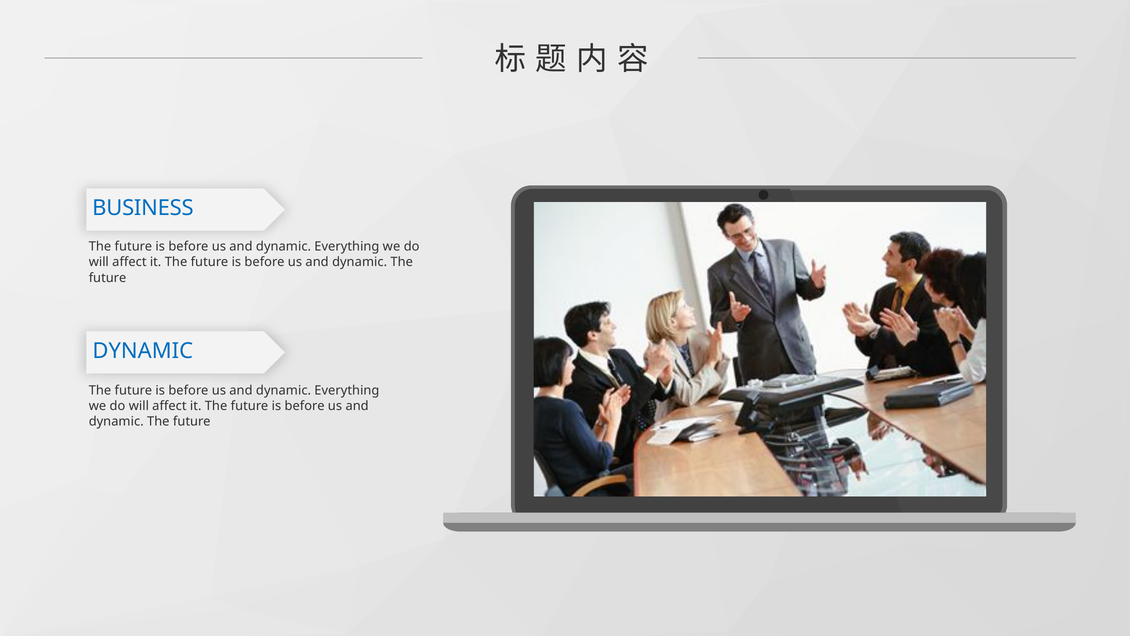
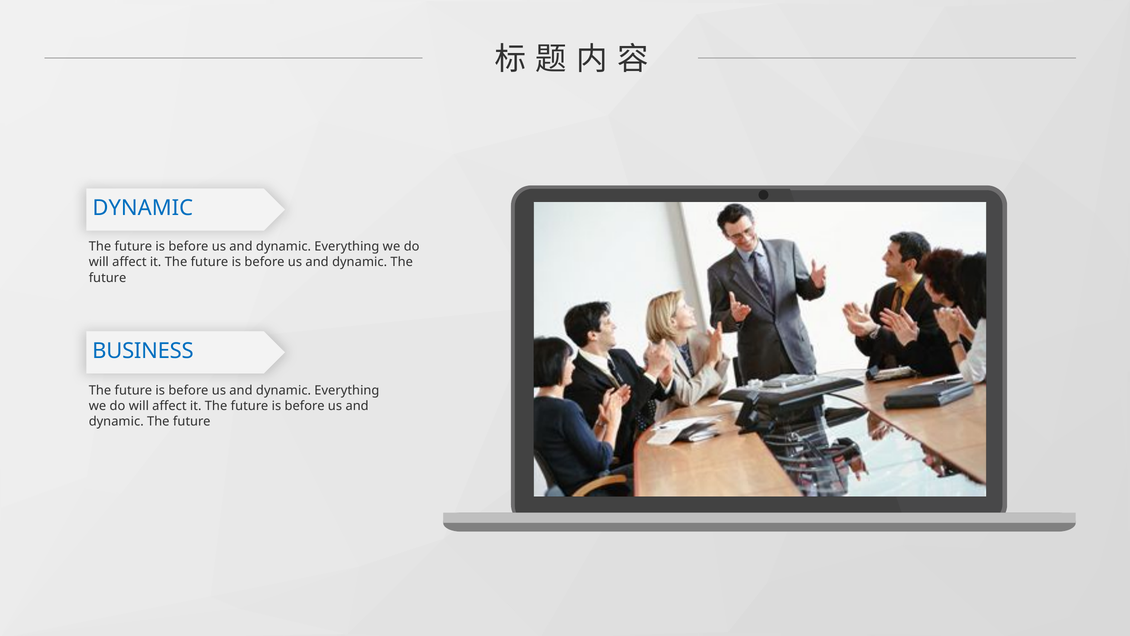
BUSINESS at (143, 208): BUSINESS -> DYNAMIC
DYNAMIC at (143, 351): DYNAMIC -> BUSINESS
